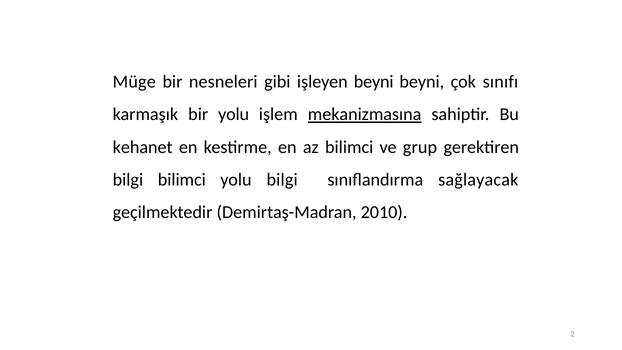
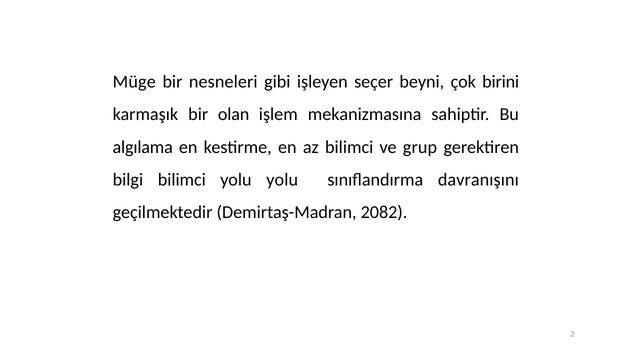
işleyen beyni: beyni -> seçer
sınıfı: sınıfı -> birini
bir yolu: yolu -> olan
mekanizmasına underline: present -> none
kehanet: kehanet -> algılama
yolu bilgi: bilgi -> yolu
sağlayacak: sağlayacak -> davranışını
2010: 2010 -> 2082
